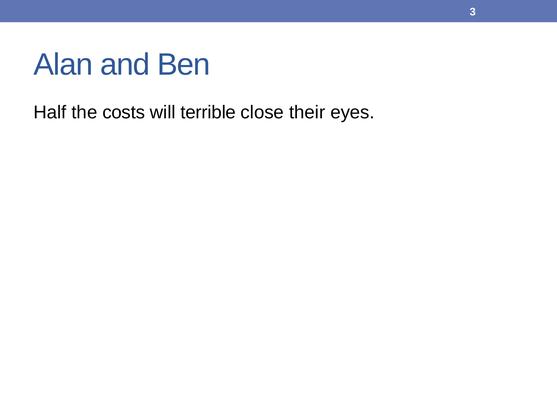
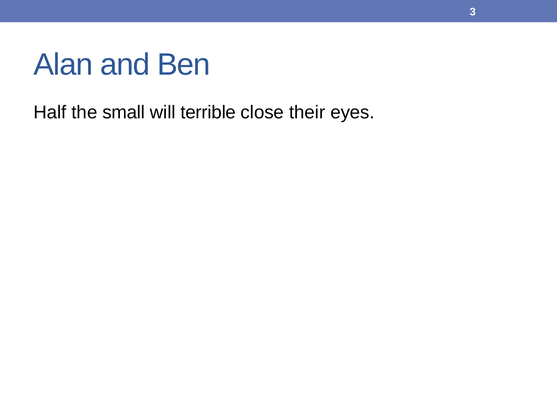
costs: costs -> small
